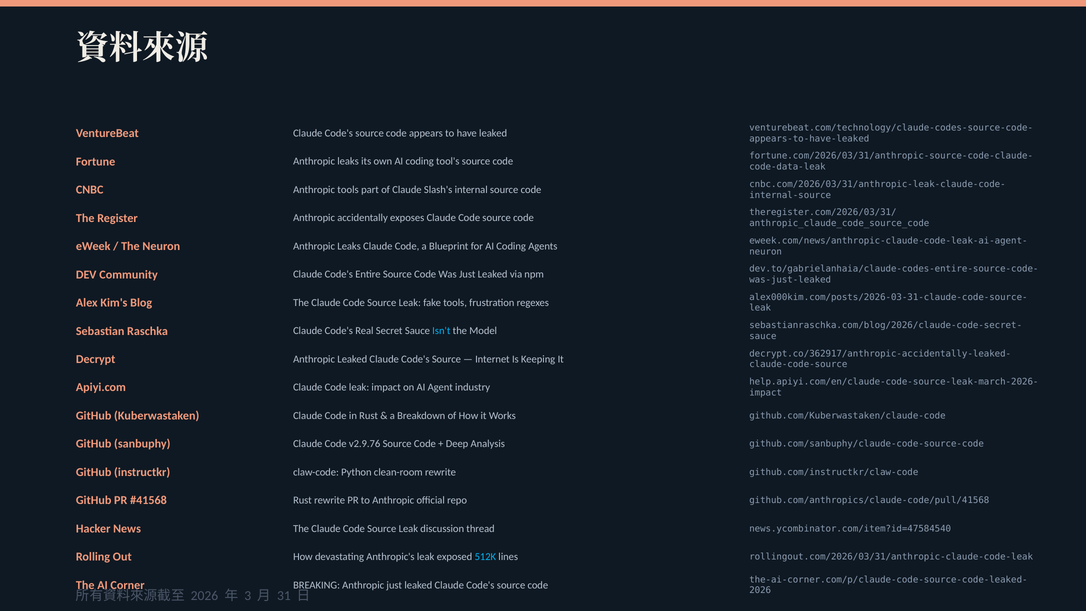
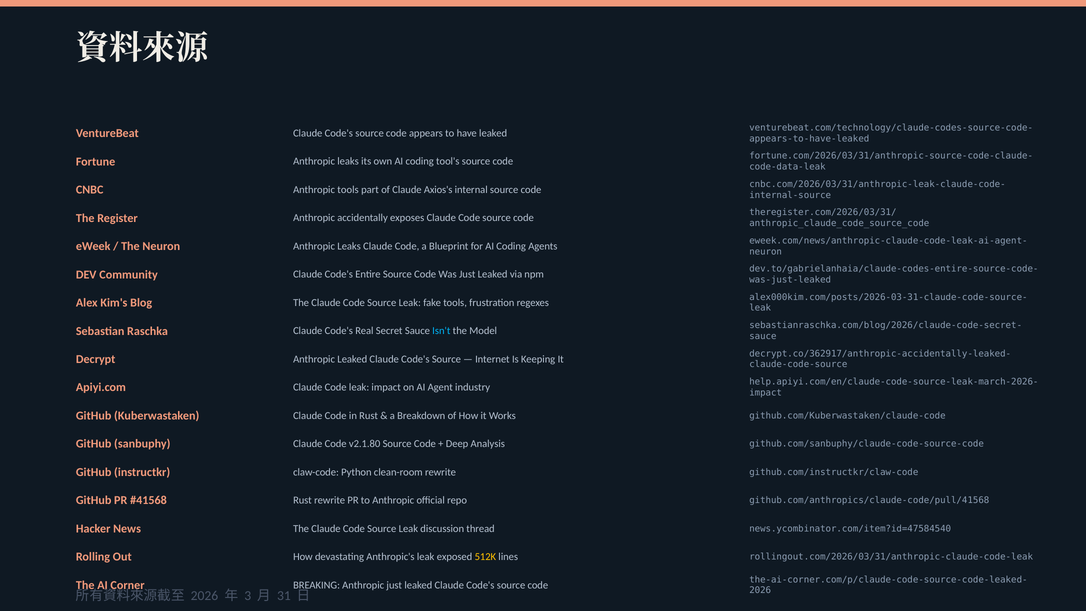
Slash's: Slash's -> Axios's
v2.9.76: v2.9.76 -> v2.1.80
512K colour: light blue -> yellow
